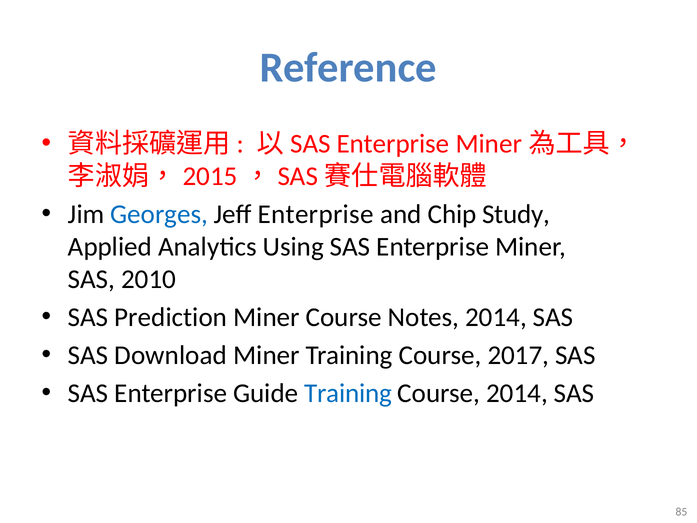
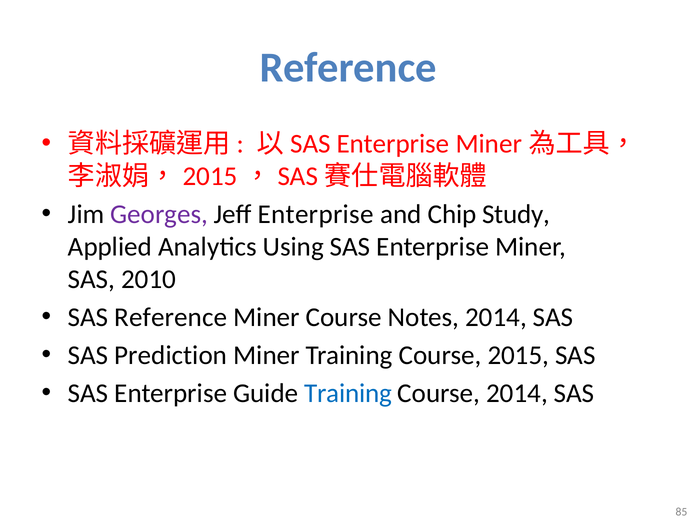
Georges colour: blue -> purple
SAS Prediction: Prediction -> Reference
Download: Download -> Prediction
2017: 2017 -> 2015
